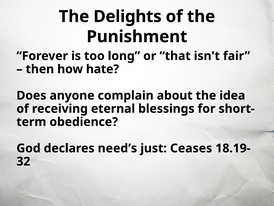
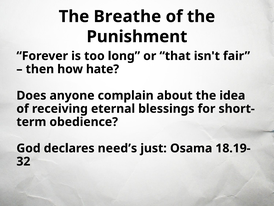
Delights: Delights -> Breathe
Ceases: Ceases -> Osama
